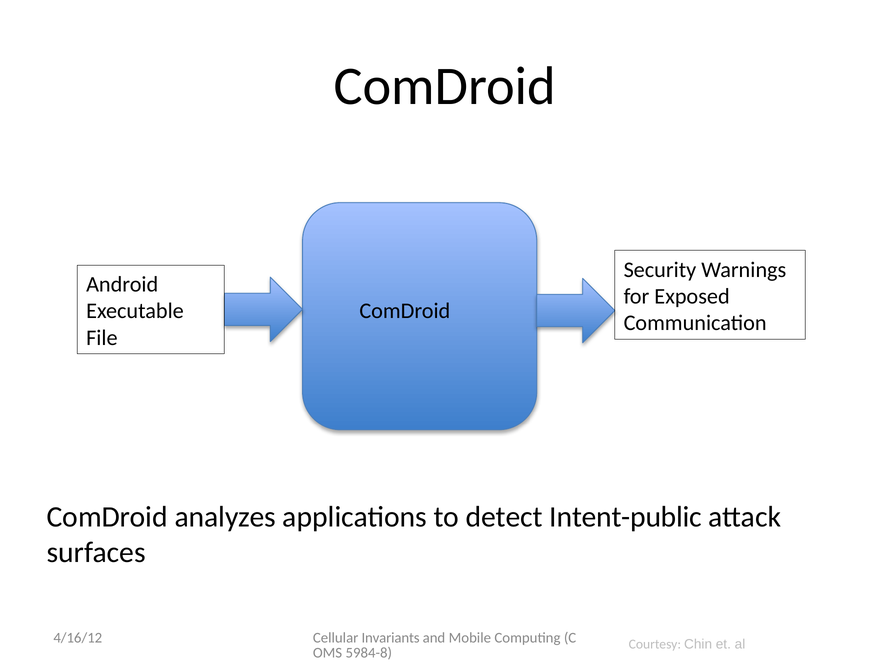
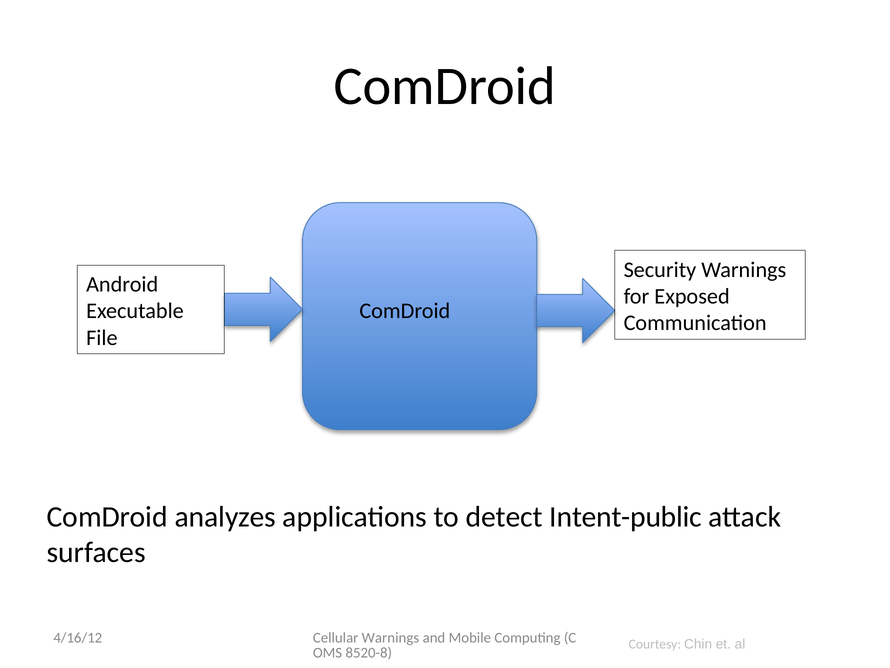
Cellular Invariants: Invariants -> Warnings
5984-8: 5984-8 -> 8520-8
